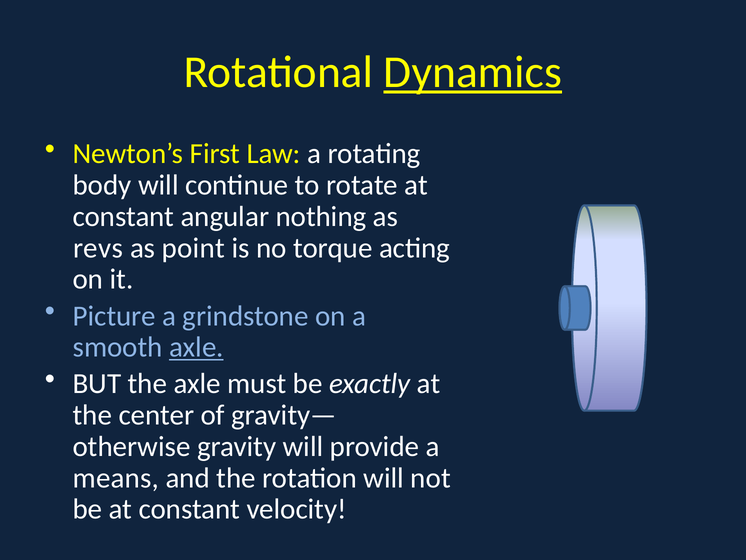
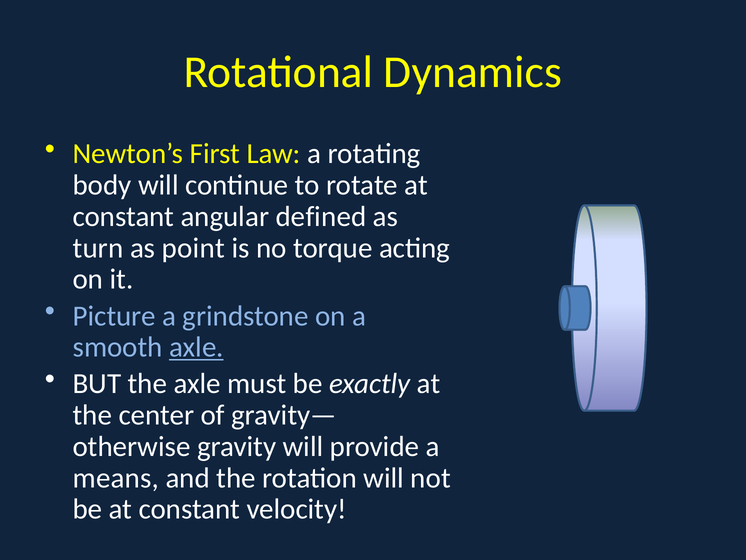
Dynamics underline: present -> none
nothing: nothing -> defined
revs: revs -> turn
